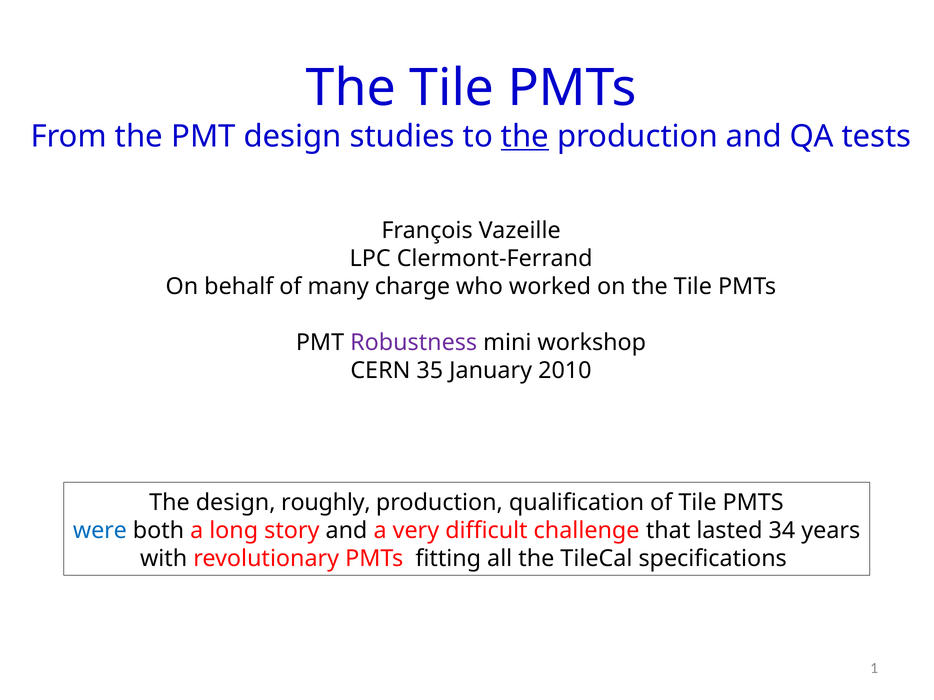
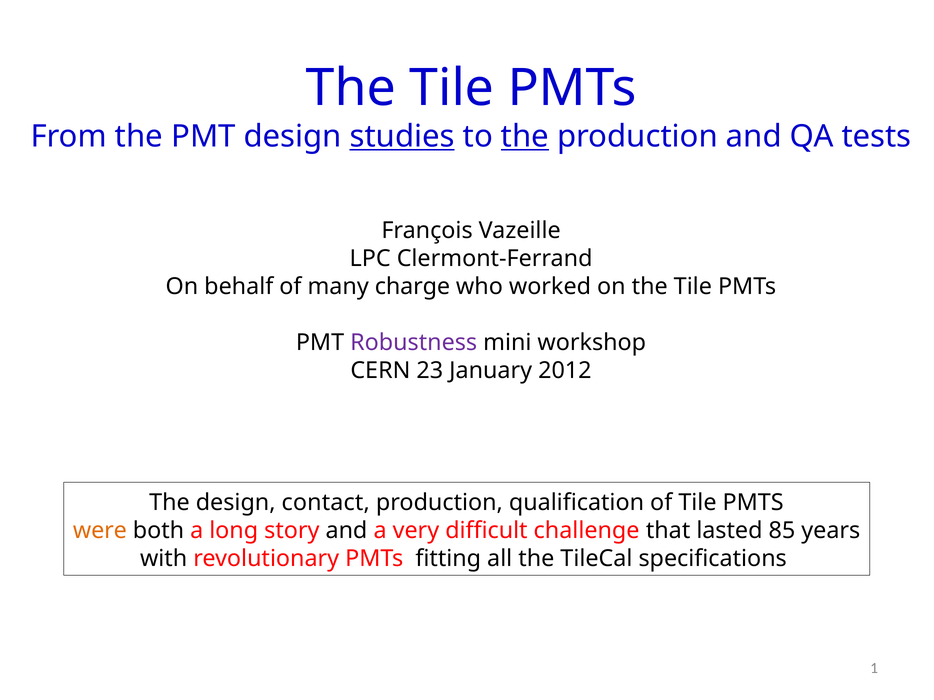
studies underline: none -> present
35: 35 -> 23
2010: 2010 -> 2012
roughly: roughly -> contact
were colour: blue -> orange
34: 34 -> 85
